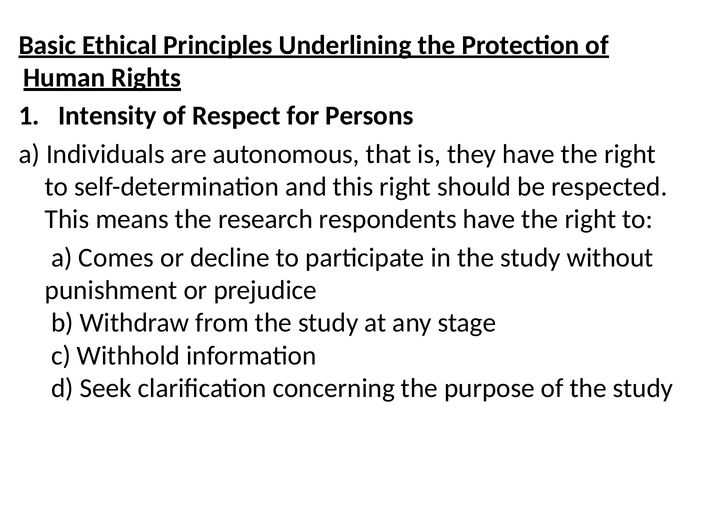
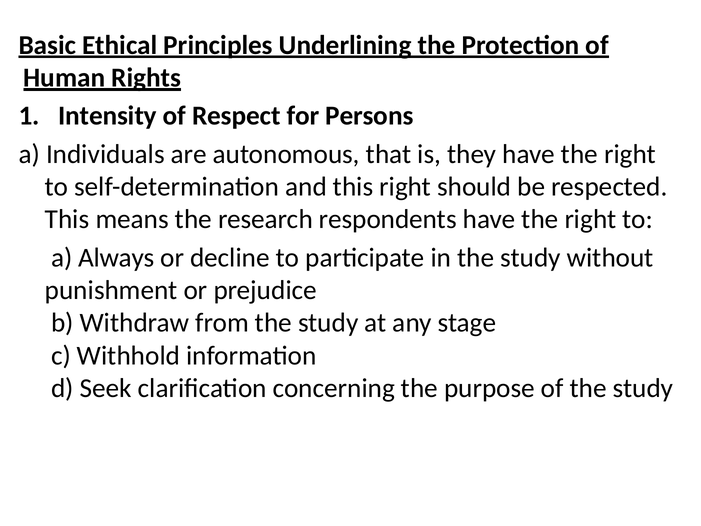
Comes: Comes -> Always
